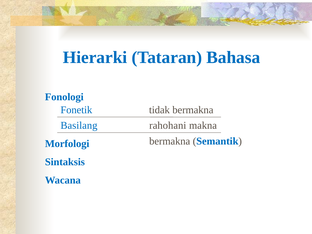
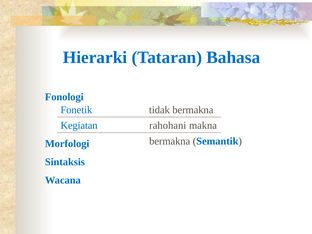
Basilang: Basilang -> Kegiatan
